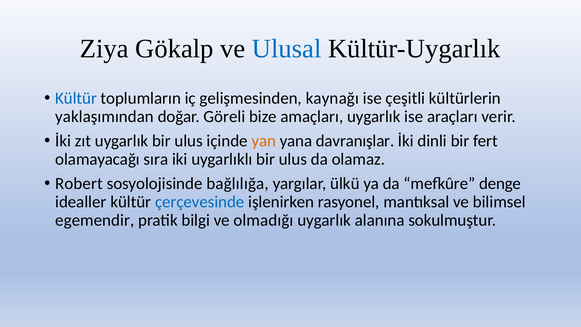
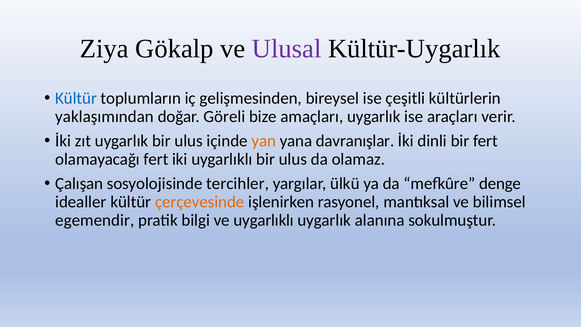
Ulusal colour: blue -> purple
kaynağı: kaynağı -> bireysel
olamayacağı sıra: sıra -> fert
Robert: Robert -> Çalışan
bağlılığa: bağlılığa -> tercihler
çerçevesinde colour: blue -> orange
ve olmadığı: olmadığı -> uygarlıklı
